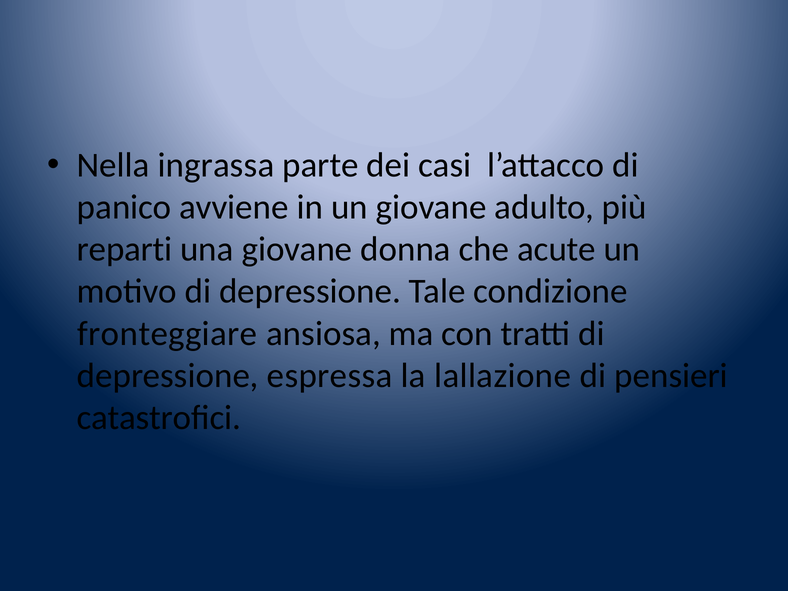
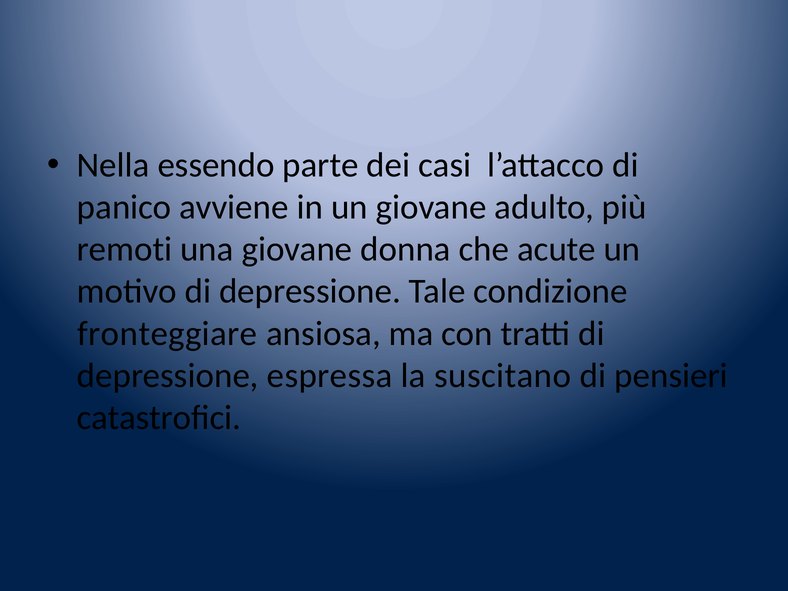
ingrassa: ingrassa -> essendo
reparti: reparti -> remoti
lallazione: lallazione -> suscitano
